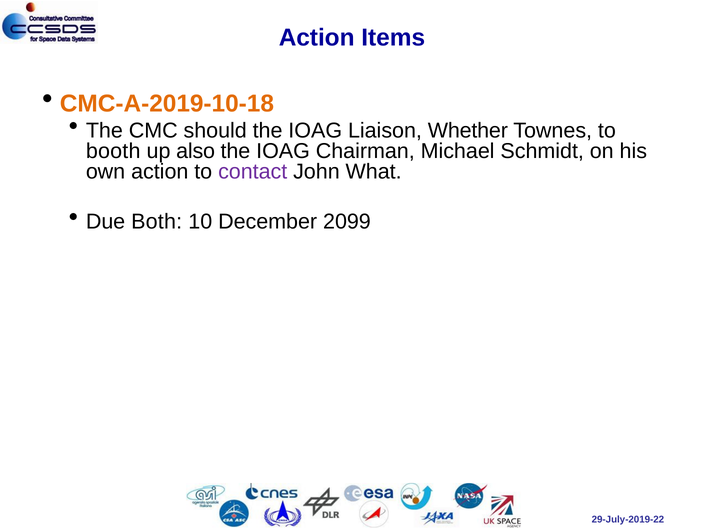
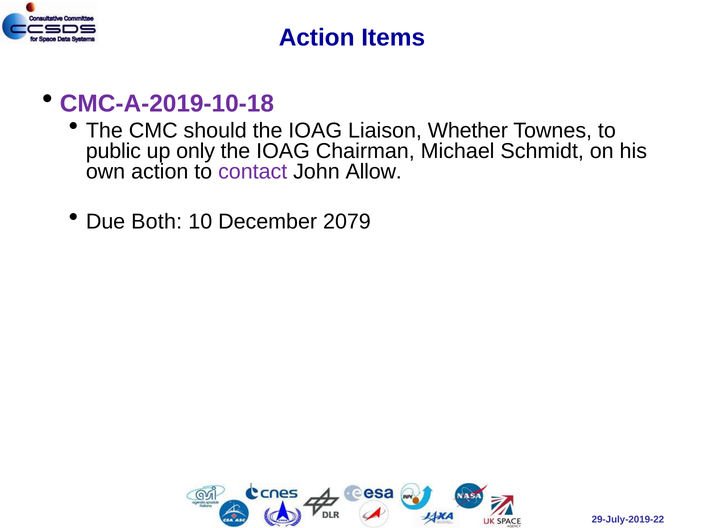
CMC-A-2019-10-18 colour: orange -> purple
booth: booth -> public
also: also -> only
What: What -> Allow
2099: 2099 -> 2079
